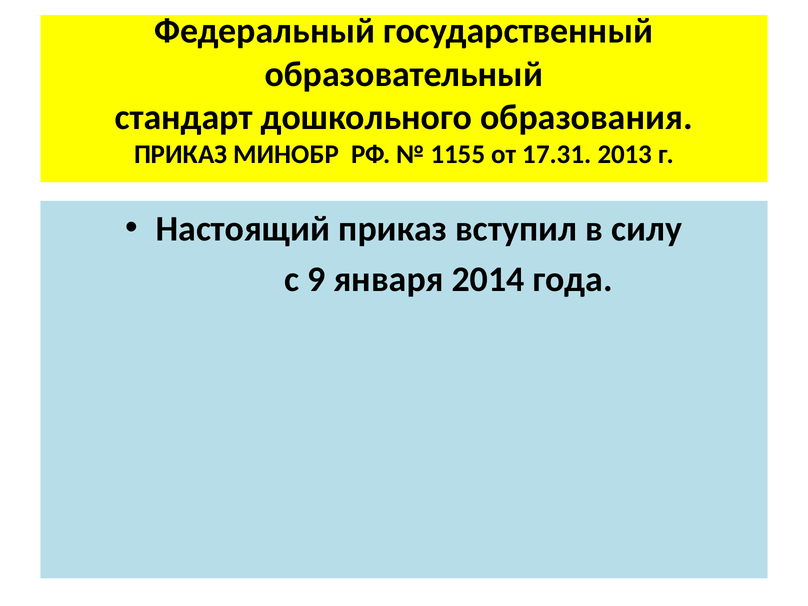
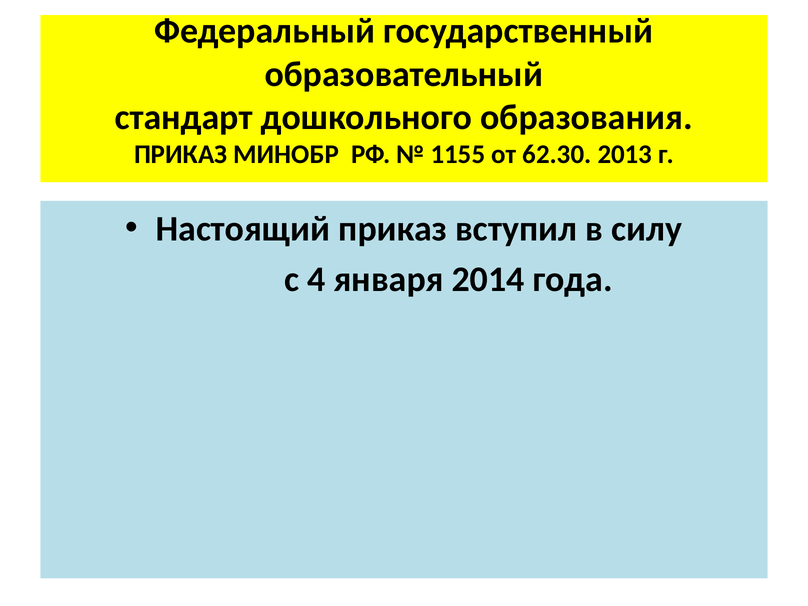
17.31: 17.31 -> 62.30
9: 9 -> 4
